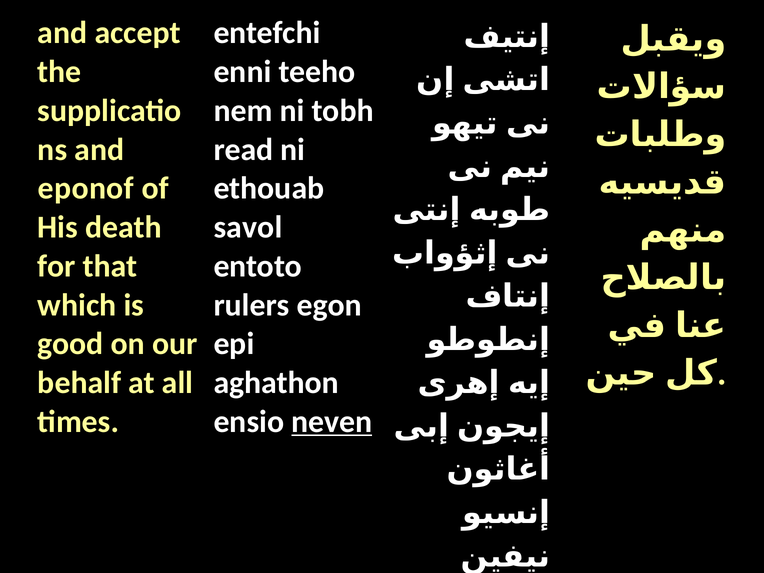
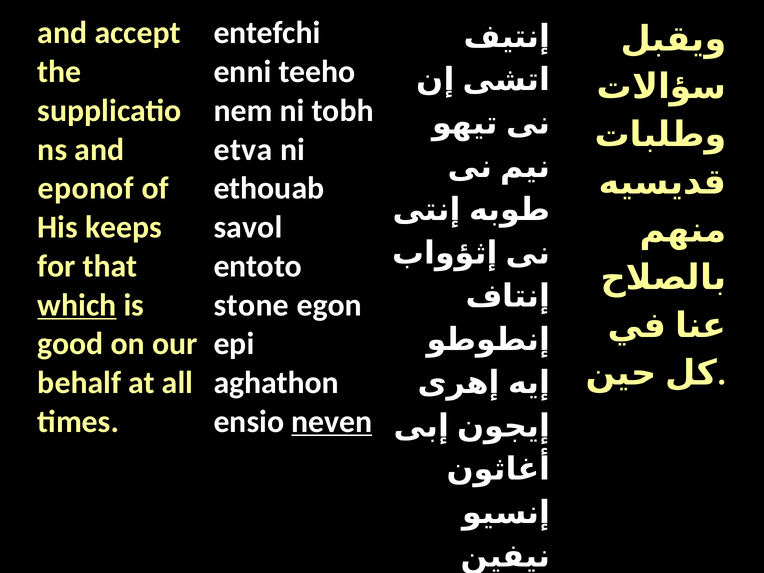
read: read -> etva
death: death -> keeps
which underline: none -> present
rulers: rulers -> stone
